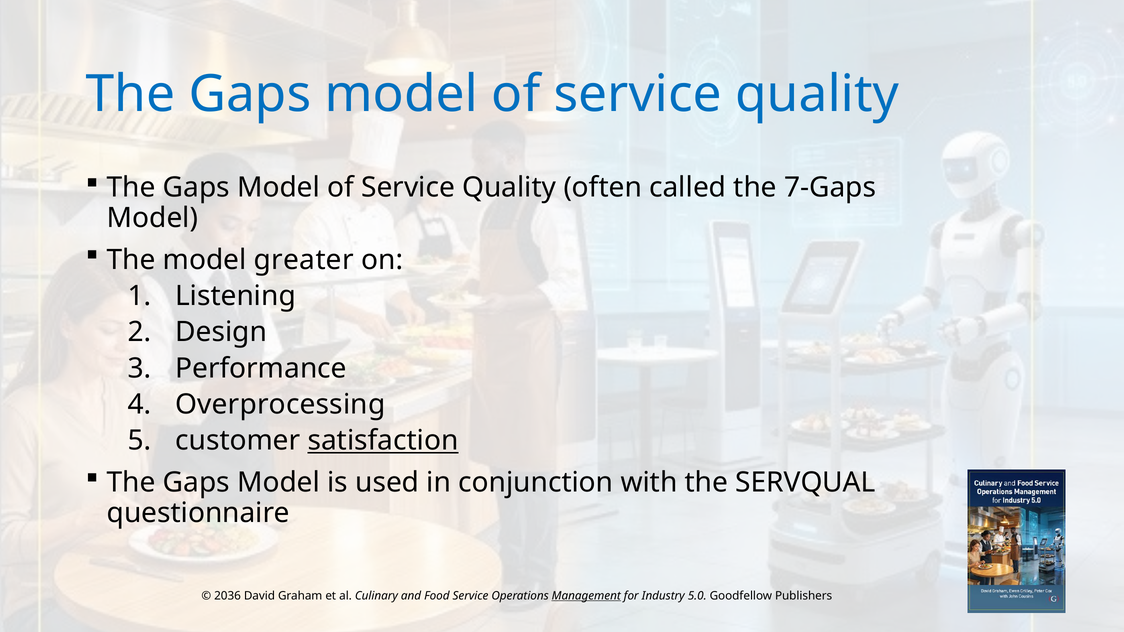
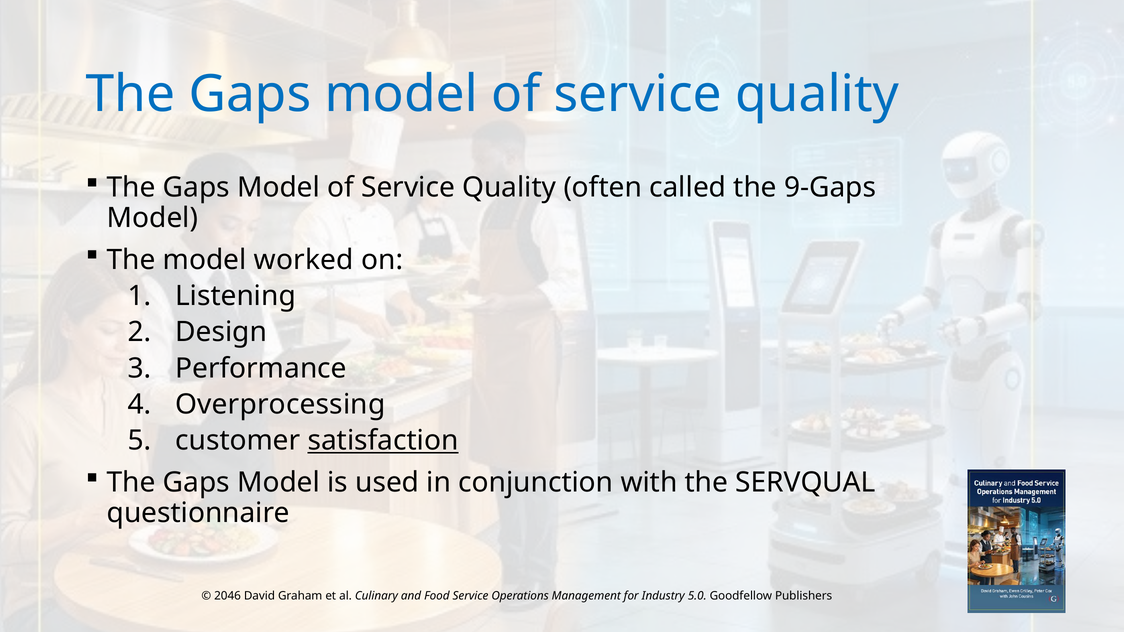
7-Gaps: 7-Gaps -> 9-Gaps
greater: greater -> worked
2036: 2036 -> 2046
Management underline: present -> none
